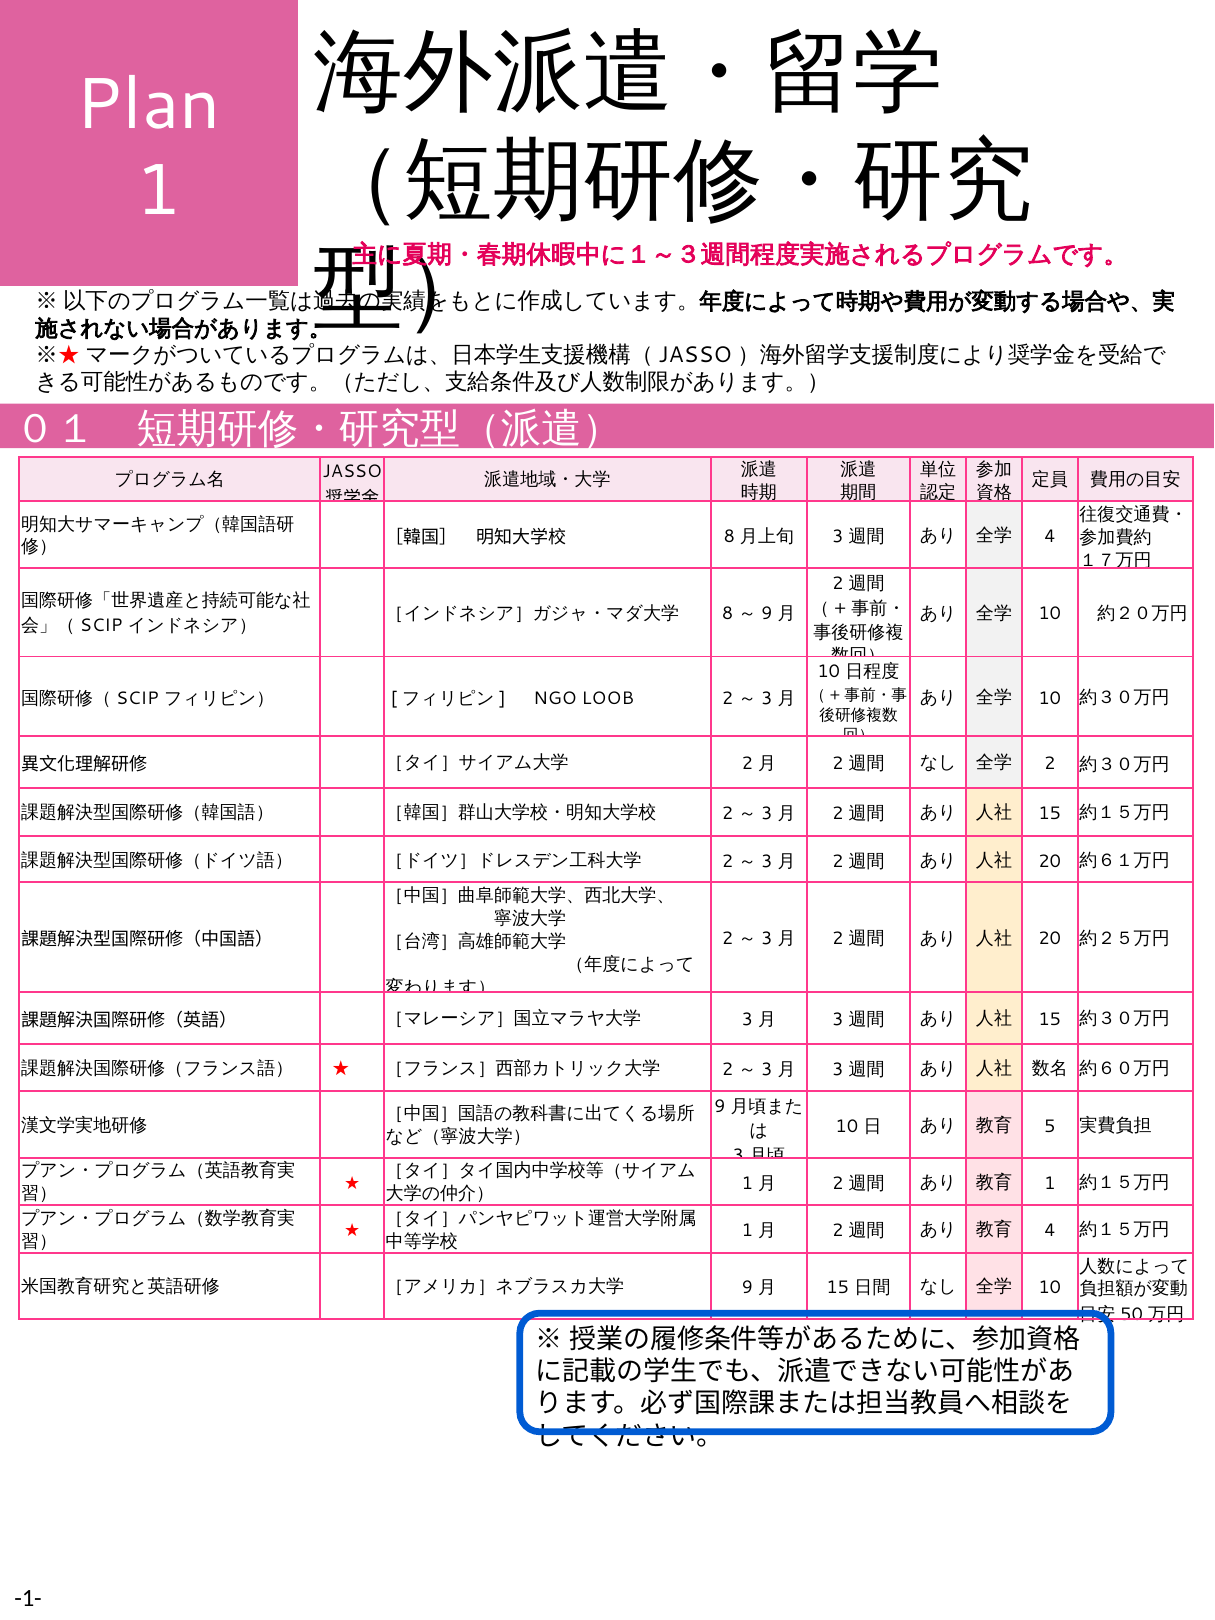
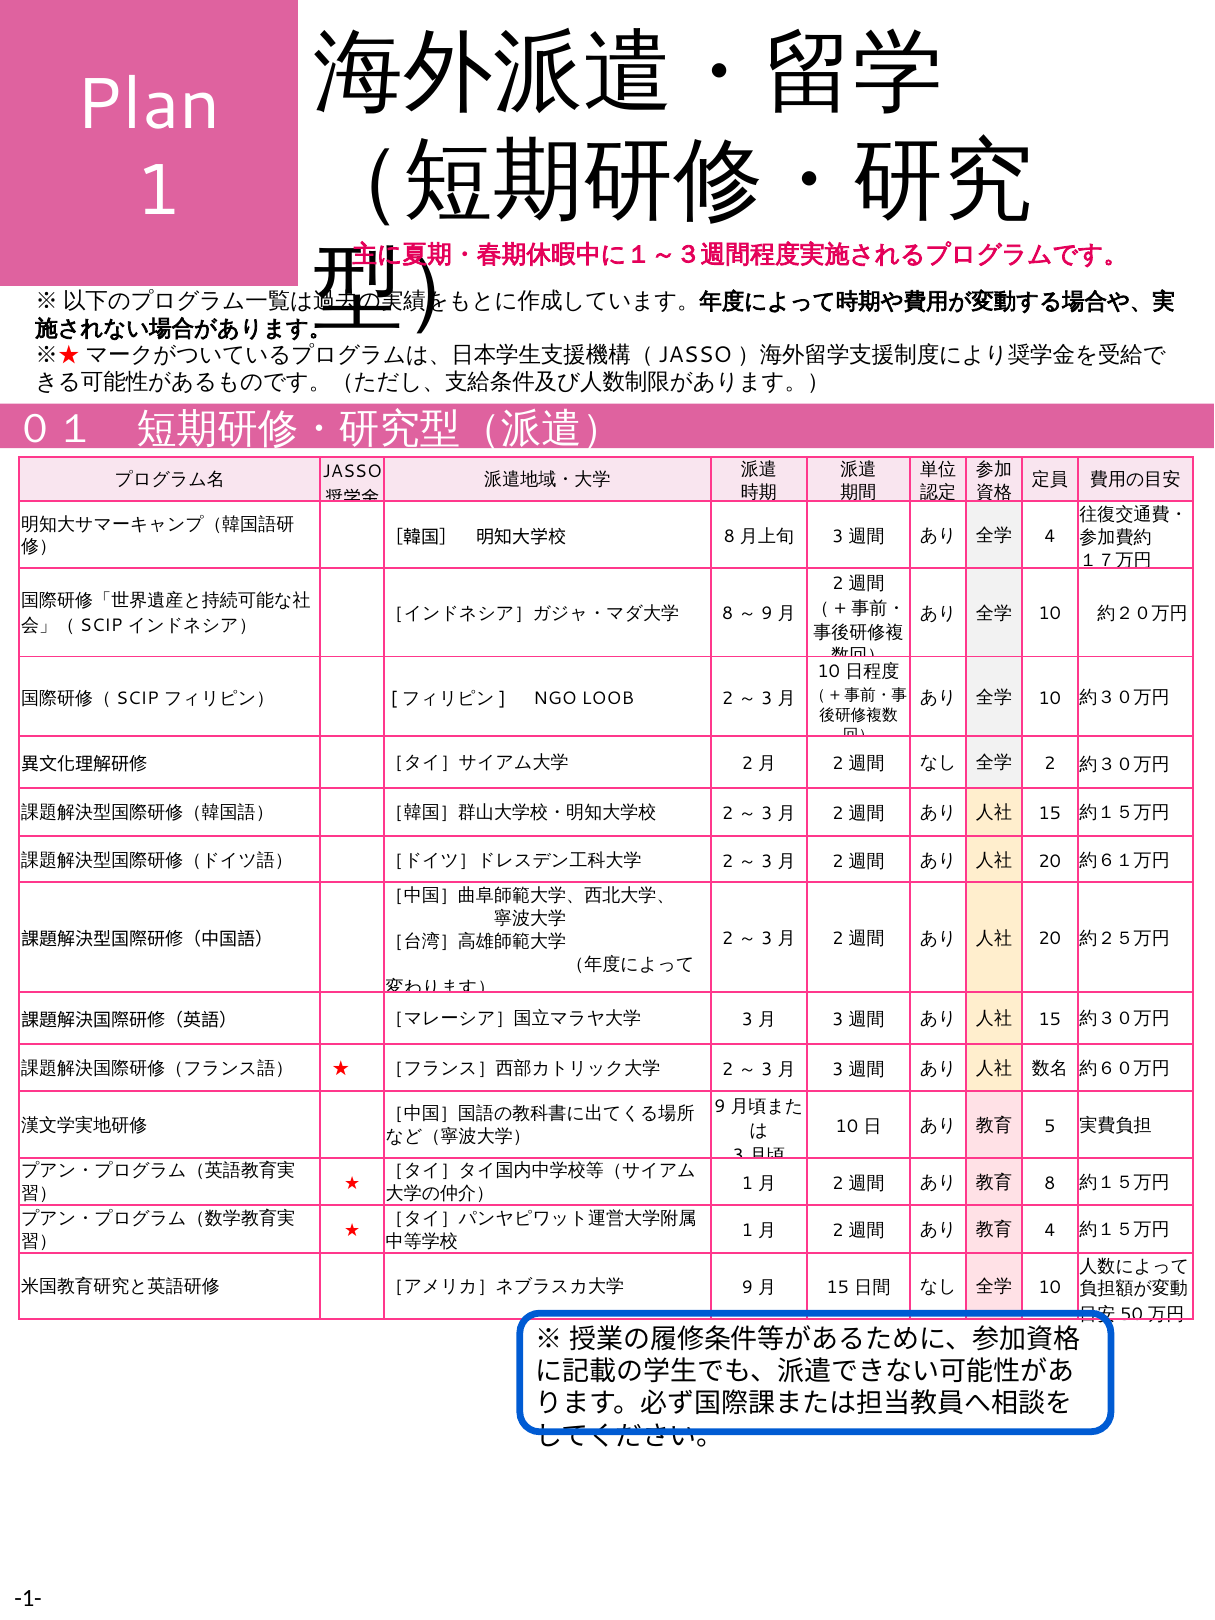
1 at (1050, 1183): 1 -> 8
